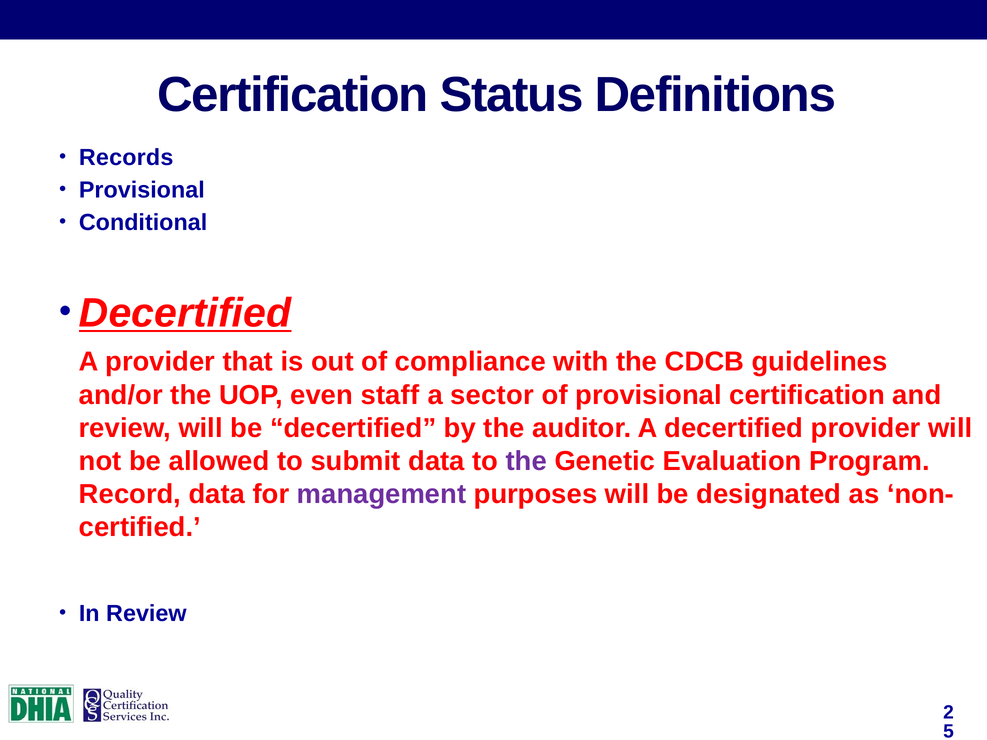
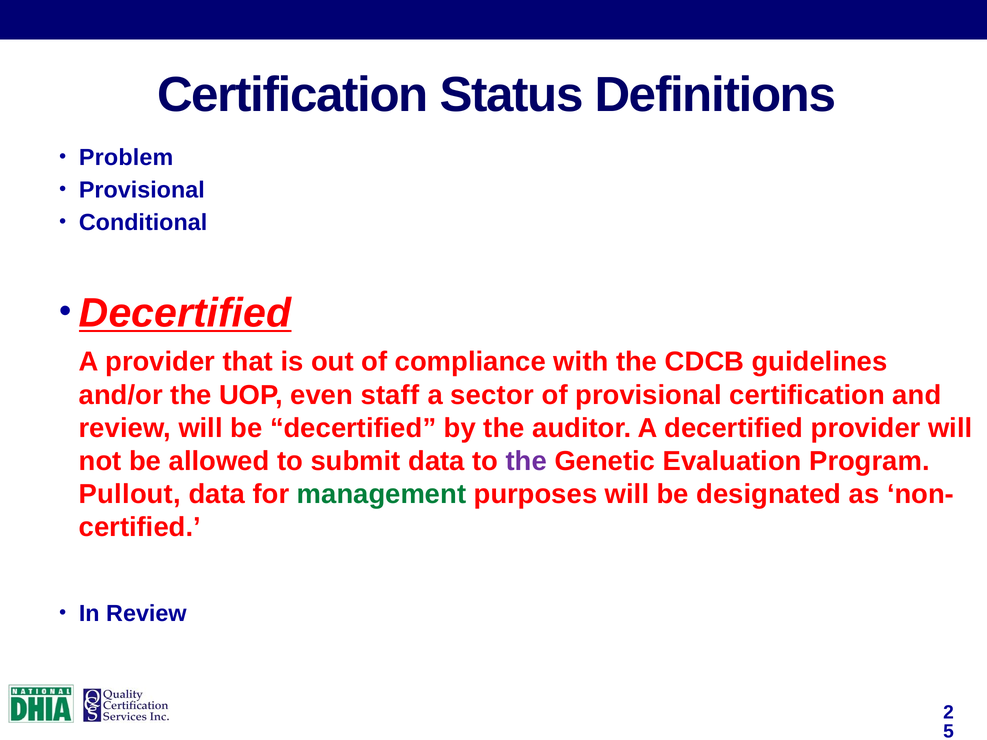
Records: Records -> Problem
Record: Record -> Pullout
management colour: purple -> green
